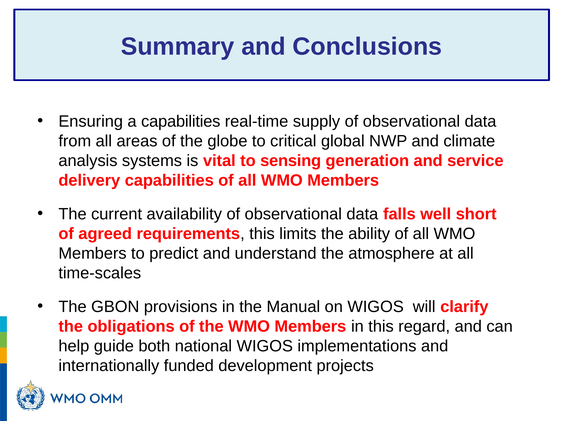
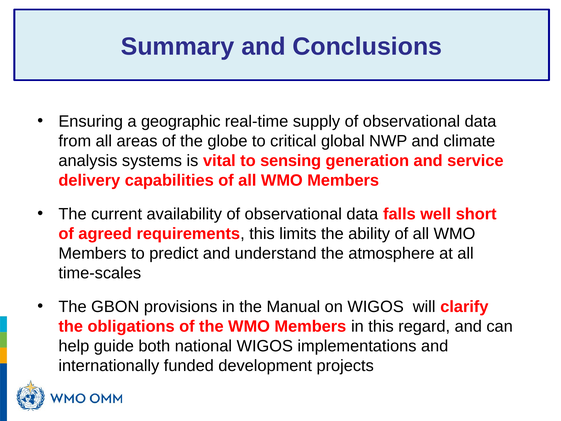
a capabilities: capabilities -> geographic
